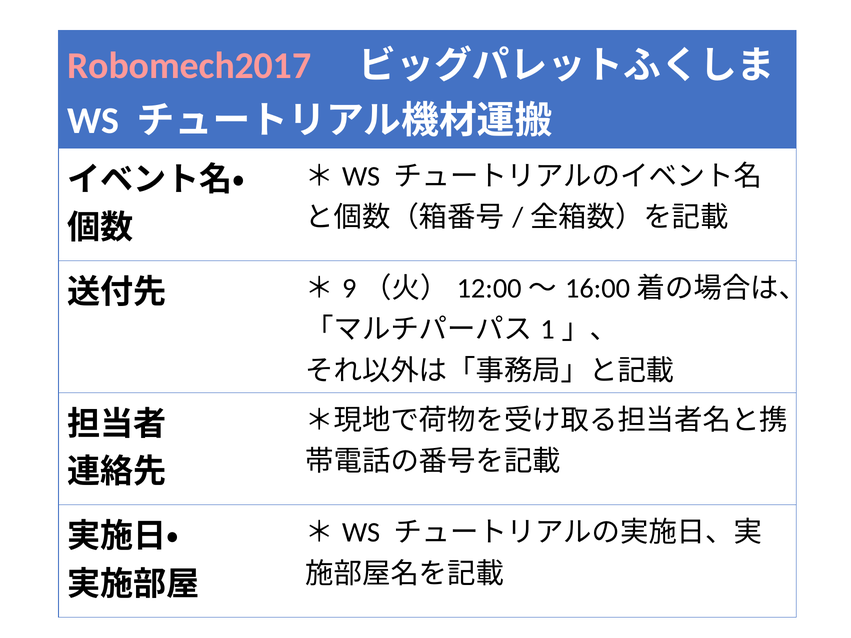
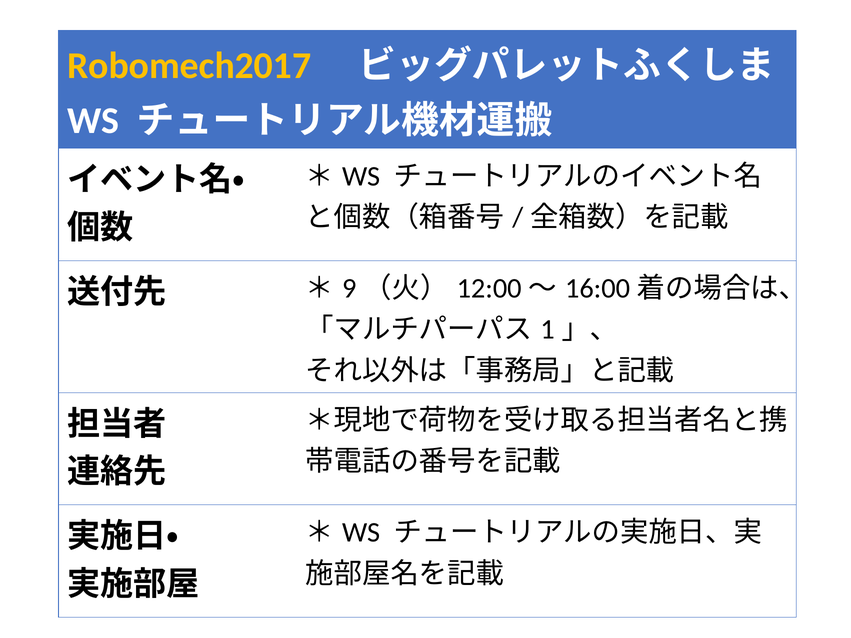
Robomech2017 colour: pink -> yellow
